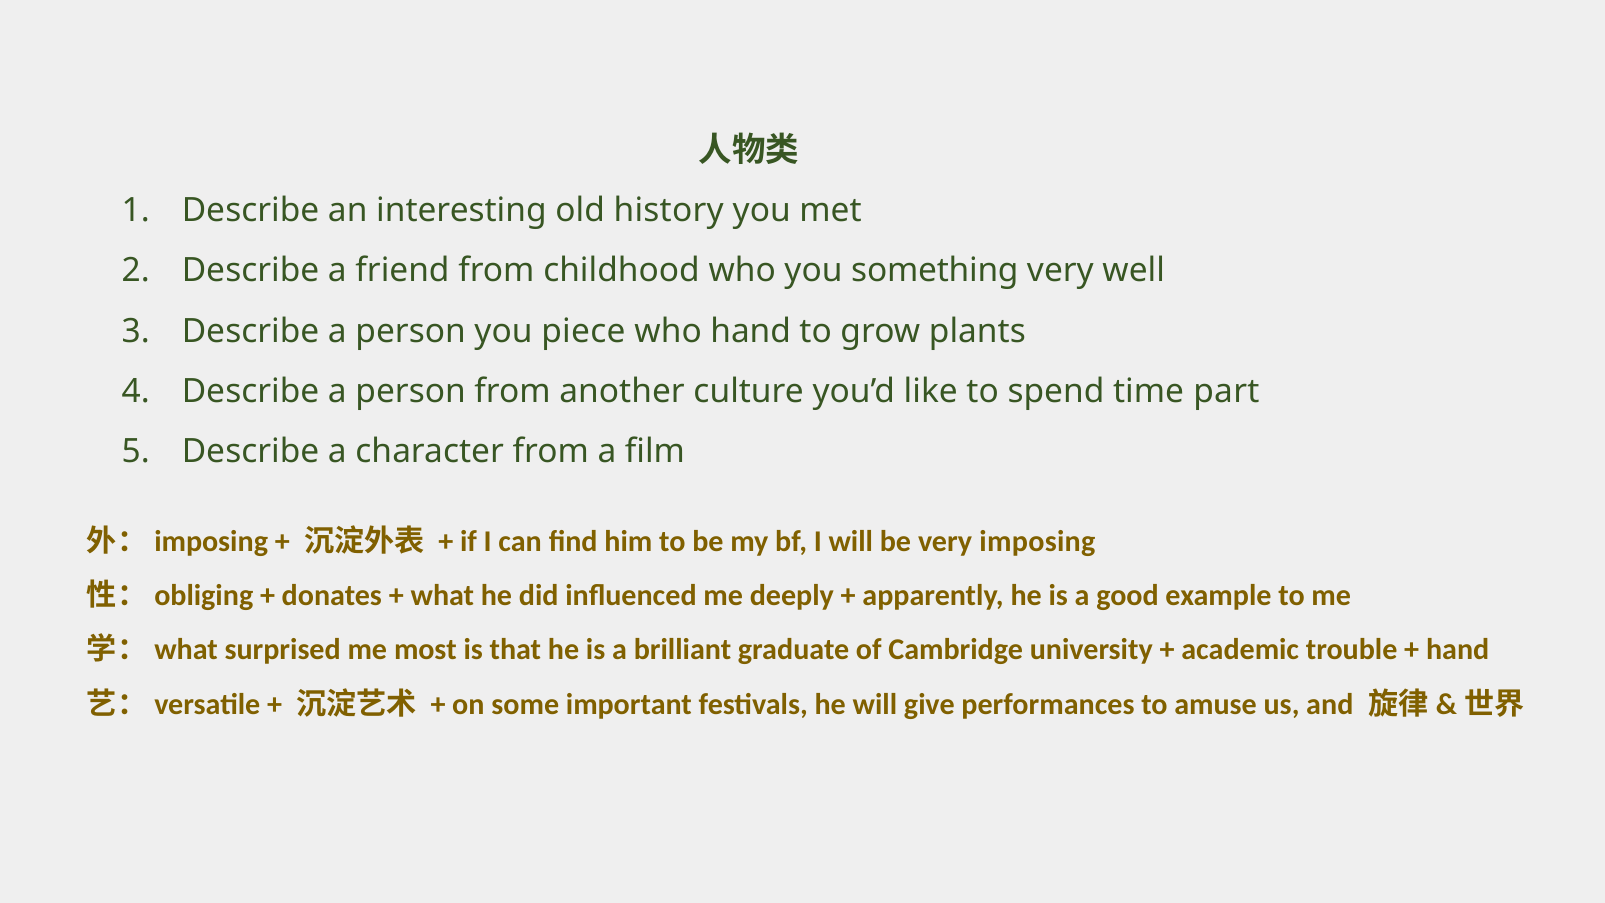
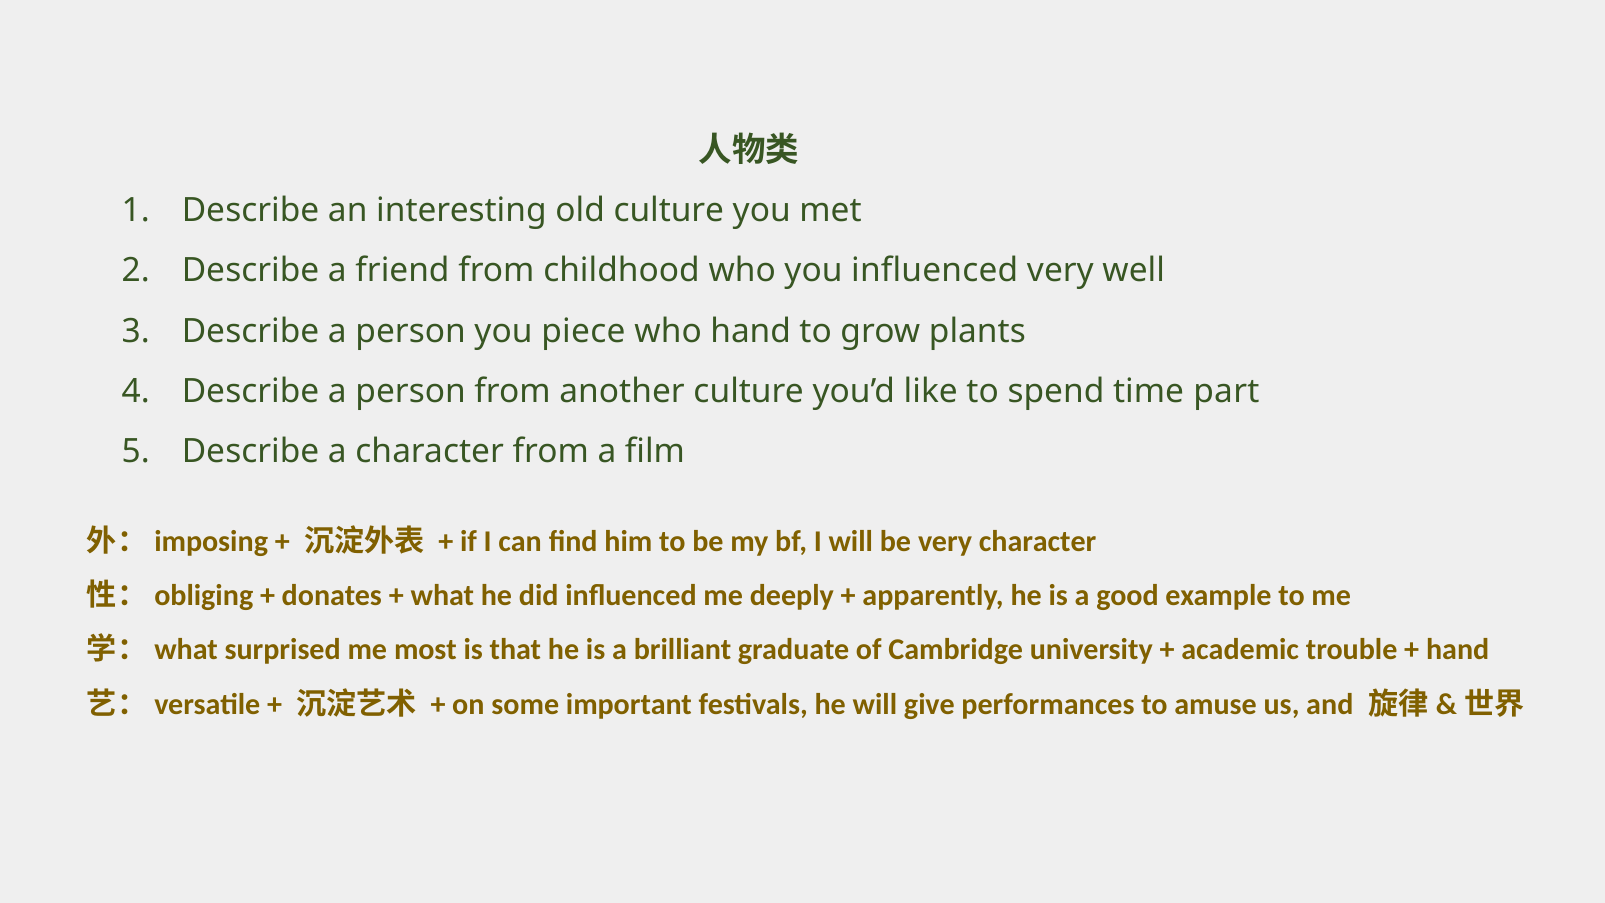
old history: history -> culture
you something: something -> influenced
very imposing: imposing -> character
